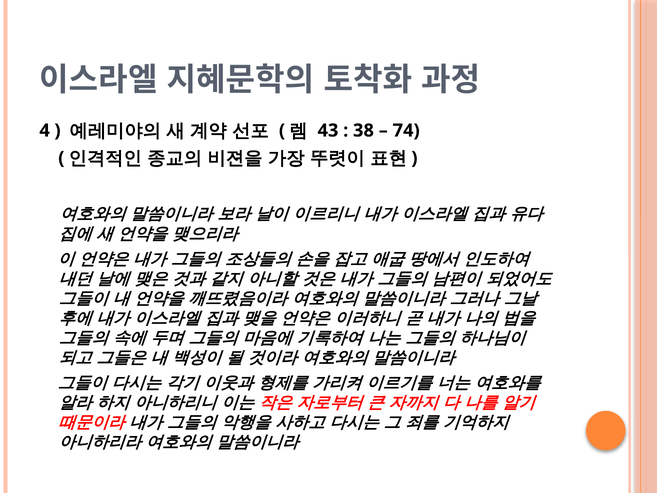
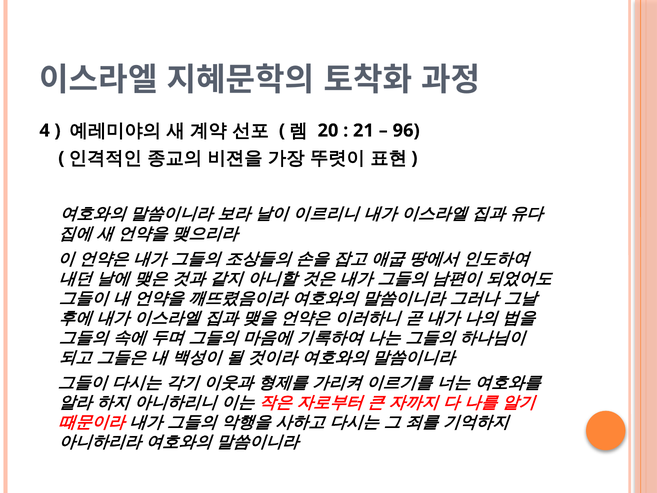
43: 43 -> 20
38: 38 -> 21
74: 74 -> 96
